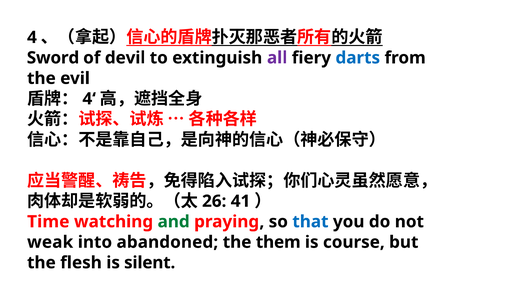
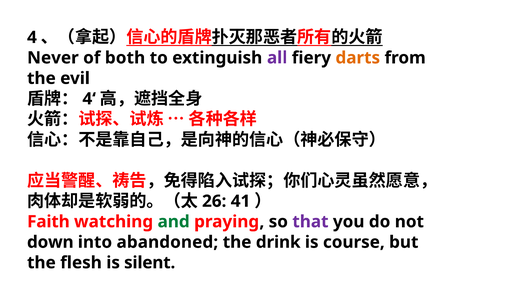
Sword: Sword -> Never
devil: devil -> both
darts colour: blue -> orange
Time: Time -> Faith
that colour: blue -> purple
weak: weak -> down
them: them -> drink
